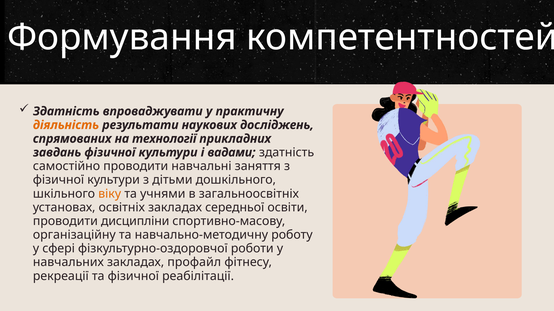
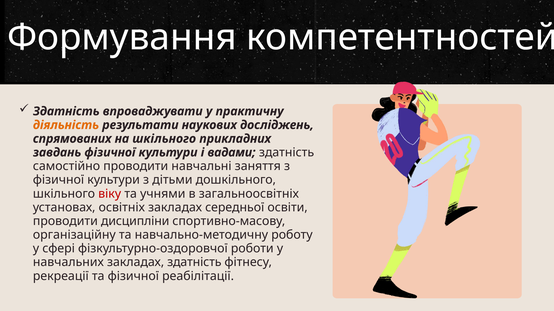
на технології: технології -> шкільного
віку colour: orange -> red
закладах профайл: профайл -> здатність
